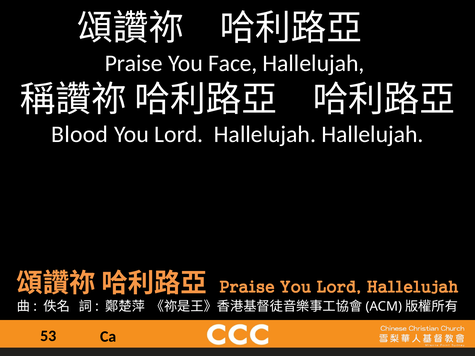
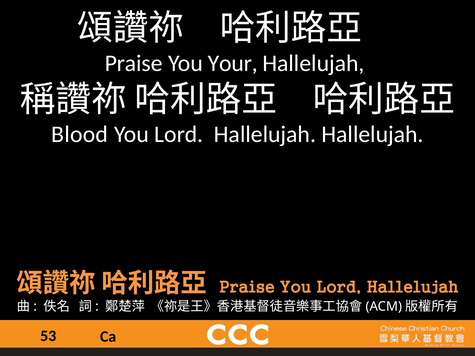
Face: Face -> Your
